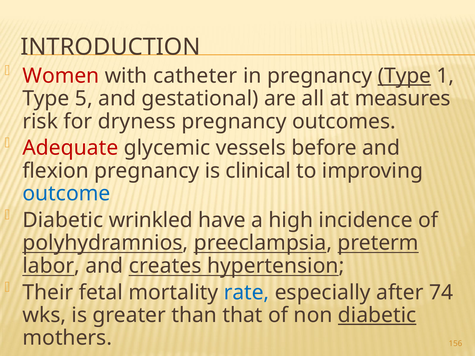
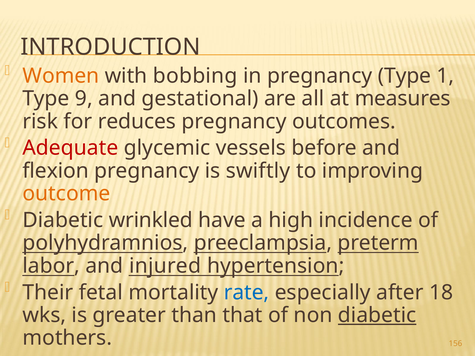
Women colour: red -> orange
catheter: catheter -> bobbing
Type at (404, 76) underline: present -> none
5: 5 -> 9
dryness: dryness -> reduces
clinical: clinical -> swiftly
outcome colour: blue -> orange
creates: creates -> injured
74: 74 -> 18
